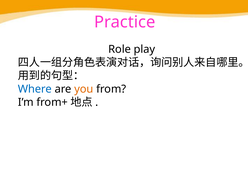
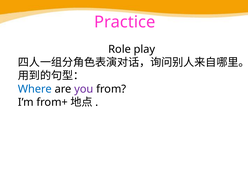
you colour: orange -> purple
